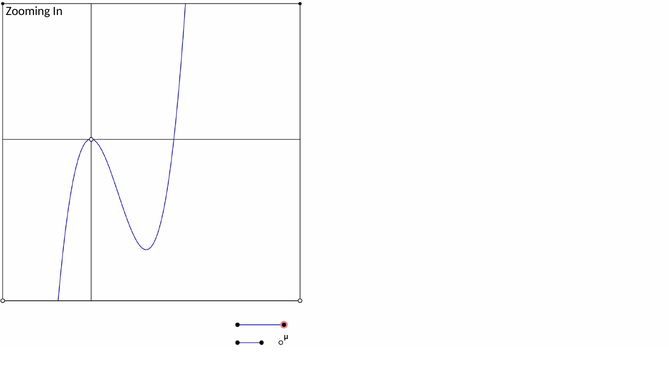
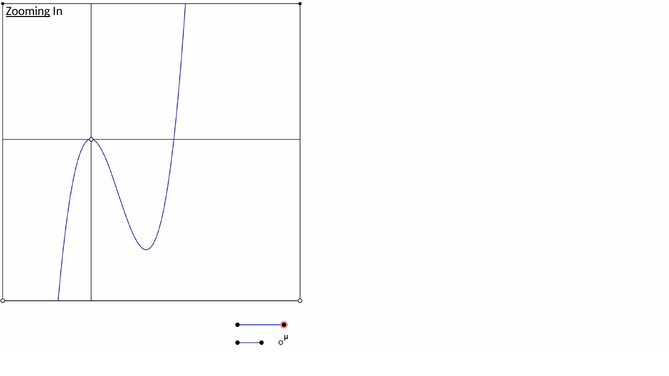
Zooming underline: none -> present
